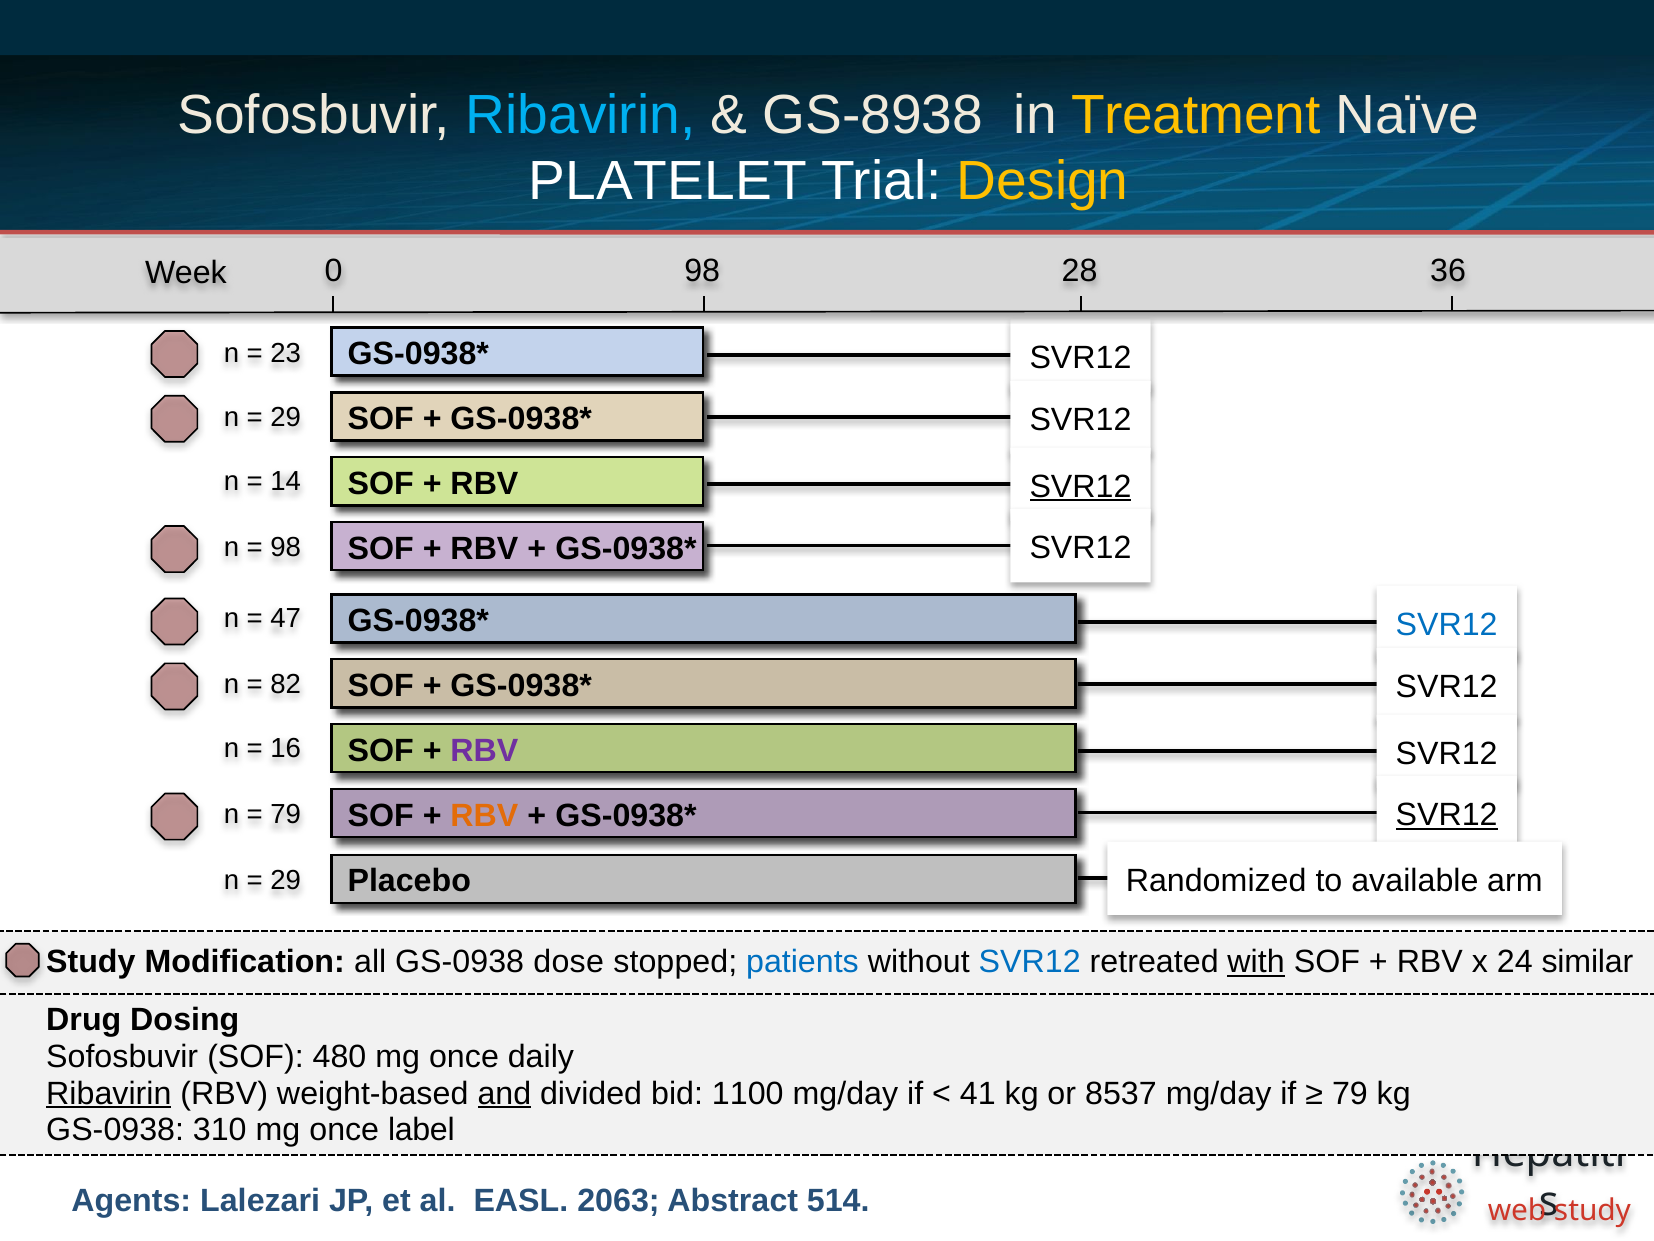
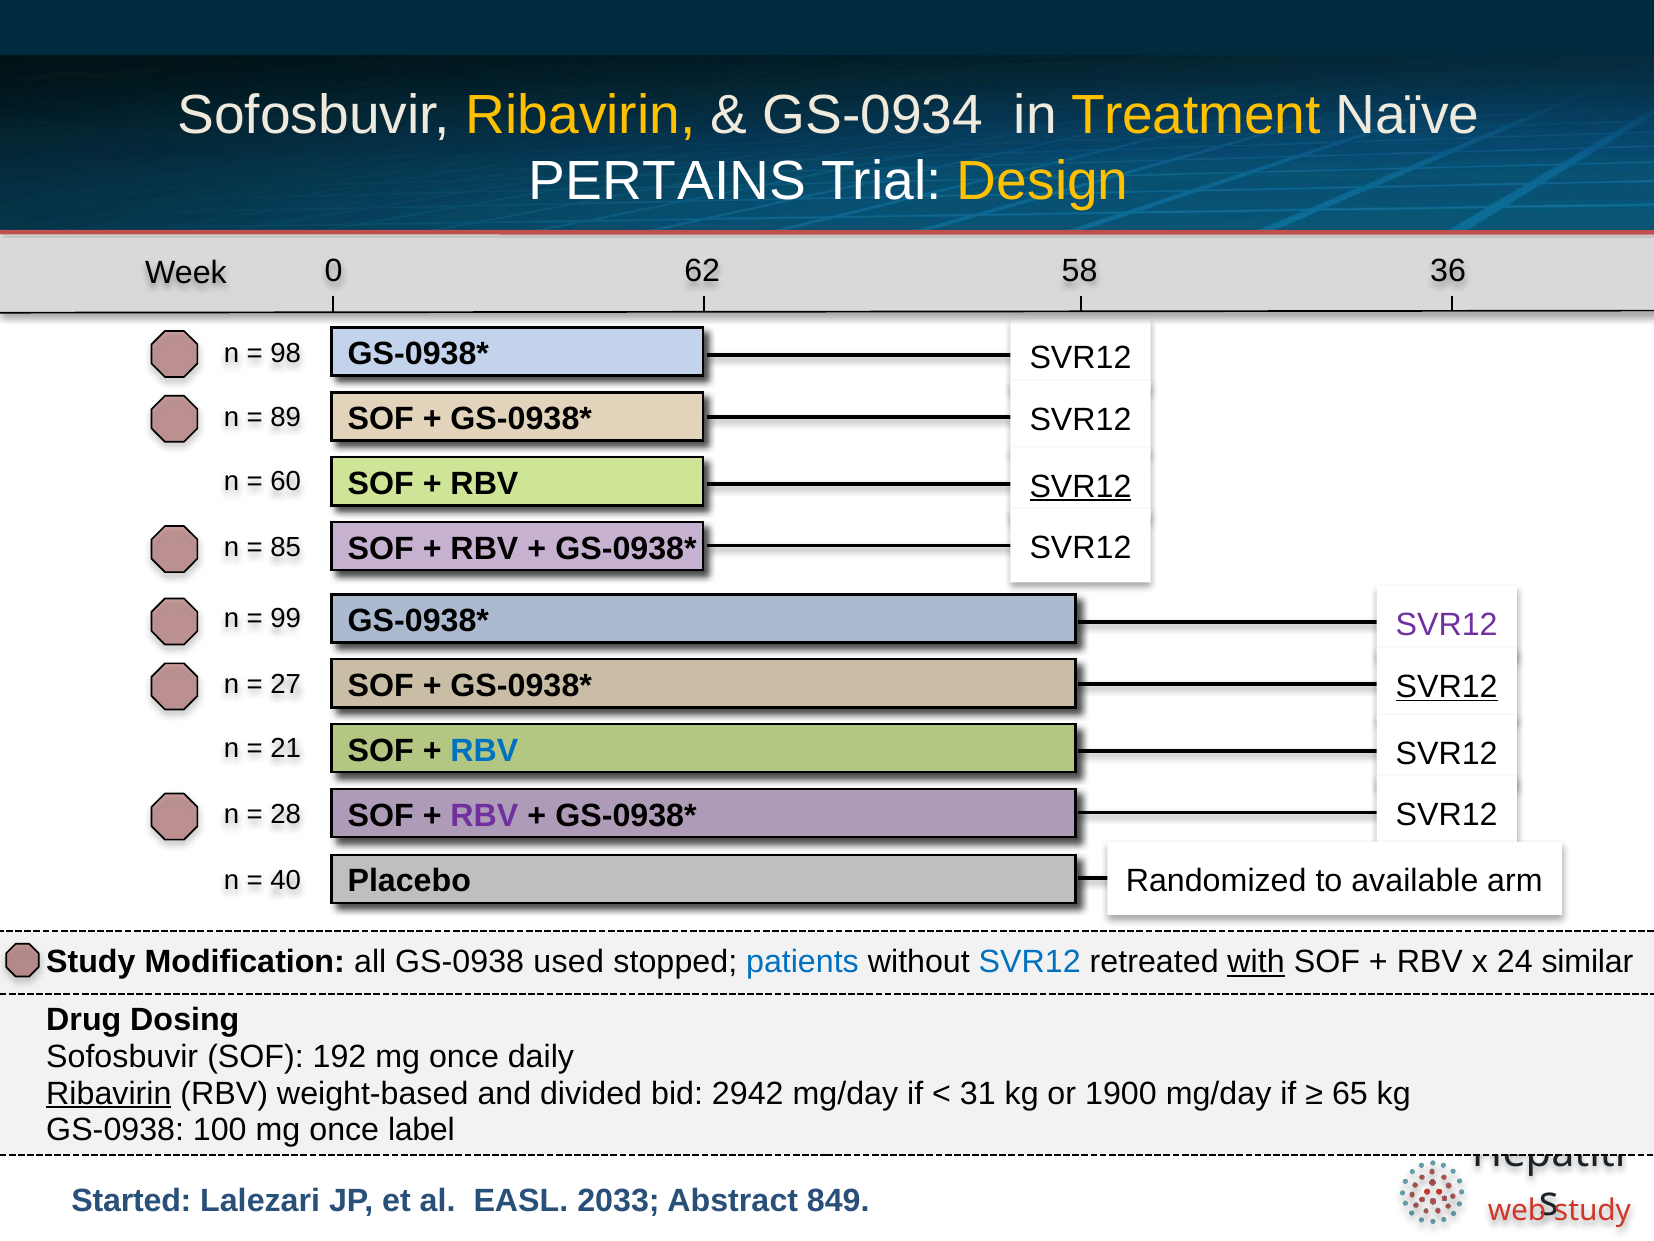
Ribavirin at (580, 115) colour: light blue -> yellow
GS-8938: GS-8938 -> GS-0934
PLATELET: PLATELET -> PERTAINS
28: 28 -> 58
Week 98: 98 -> 62
23: 23 -> 98
29 at (286, 417): 29 -> 89
14: 14 -> 60
98 at (286, 547): 98 -> 85
47: 47 -> 99
SVR12 at (1447, 624) colour: blue -> purple
82: 82 -> 27
SVR12 at (1447, 686) underline: none -> present
16: 16 -> 21
RBV at (484, 750) colour: purple -> blue
SVR12 at (1447, 815) underline: present -> none
RBV at (484, 815) colour: orange -> purple
79 at (286, 814): 79 -> 28
29 at (286, 880): 29 -> 40
dose: dose -> used
480: 480 -> 192
and underline: present -> none
1100: 1100 -> 2942
41: 41 -> 31
8537: 8537 -> 1900
79 at (1350, 1093): 79 -> 65
310: 310 -> 100
Agents: Agents -> Started
2063: 2063 -> 2033
514: 514 -> 849
